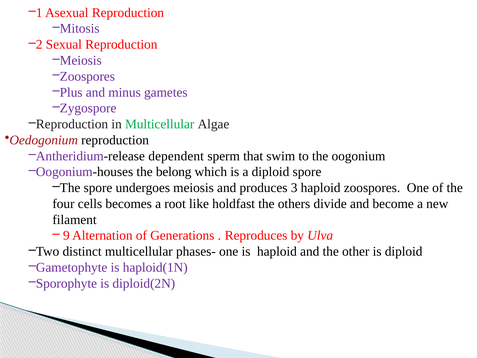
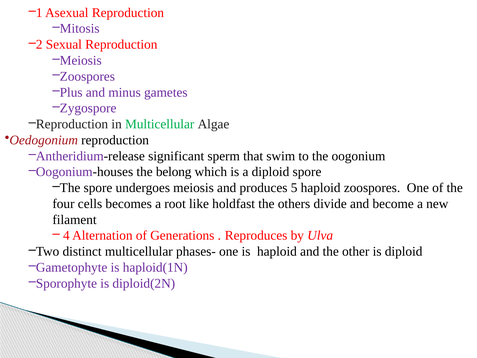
dependent: dependent -> significant
3: 3 -> 5
9: 9 -> 4
